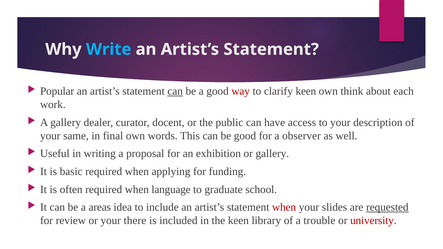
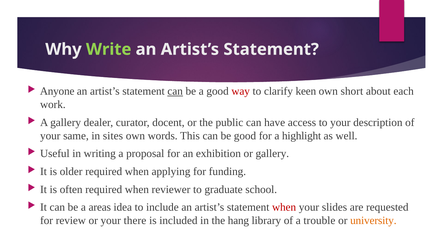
Write colour: light blue -> light green
Popular: Popular -> Anyone
think: think -> short
final: final -> sites
observer: observer -> highlight
basic: basic -> older
language: language -> reviewer
requested underline: present -> none
the keen: keen -> hang
university colour: red -> orange
